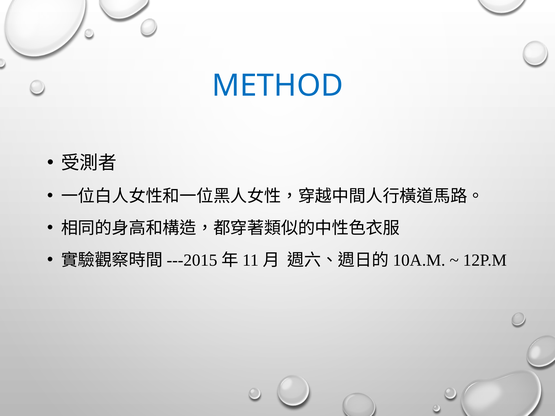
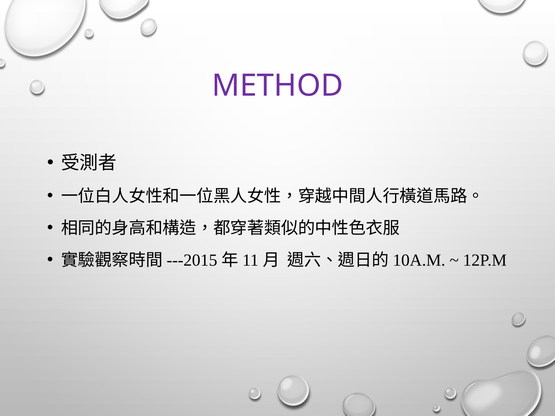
METHOD colour: blue -> purple
